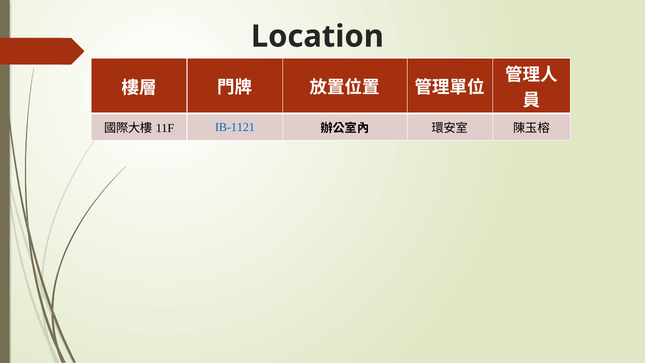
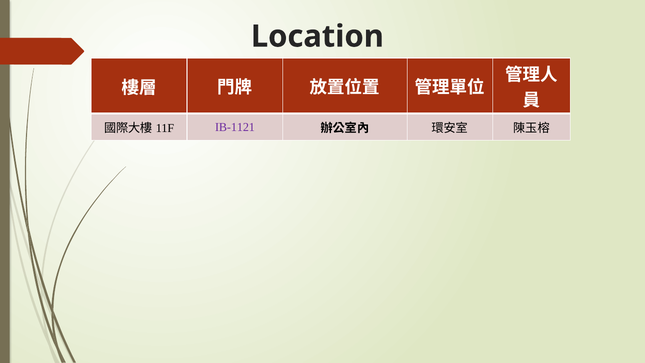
IB-1121 colour: blue -> purple
